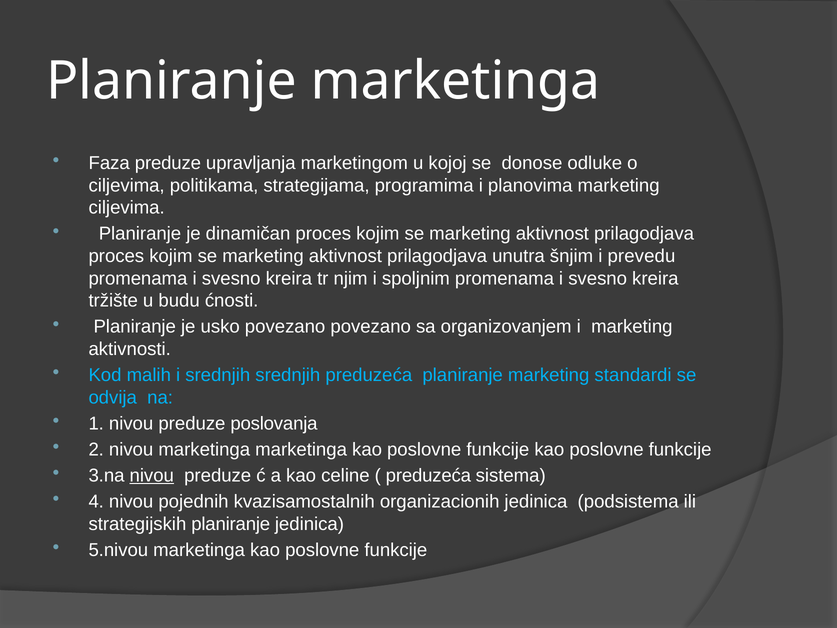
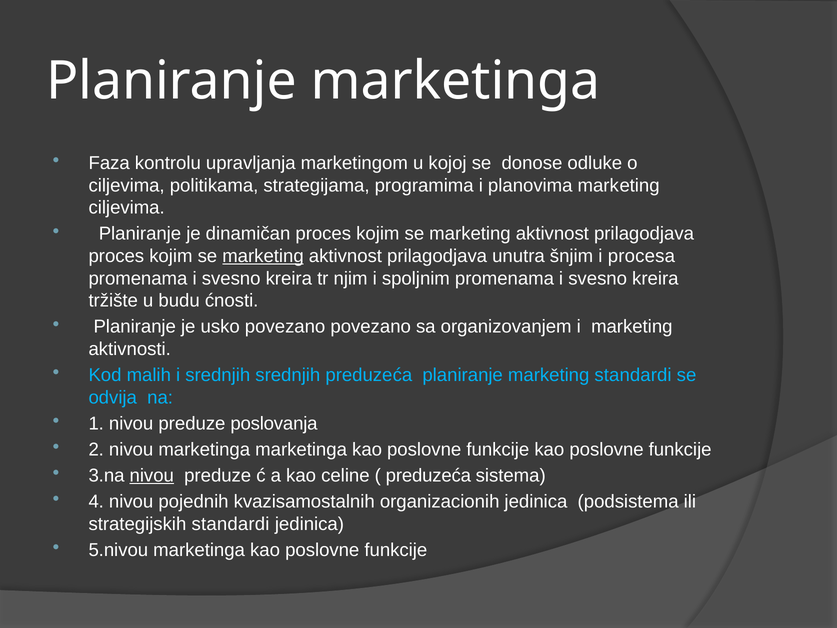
Faza preduze: preduze -> kontrolu
marketing at (263, 256) underline: none -> present
prevedu: prevedu -> procesa
strategijskih planiranje: planiranje -> standardi
